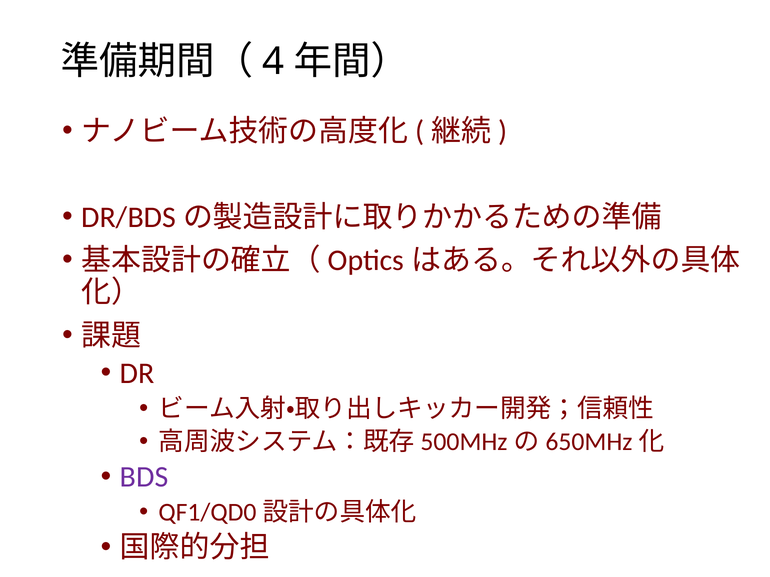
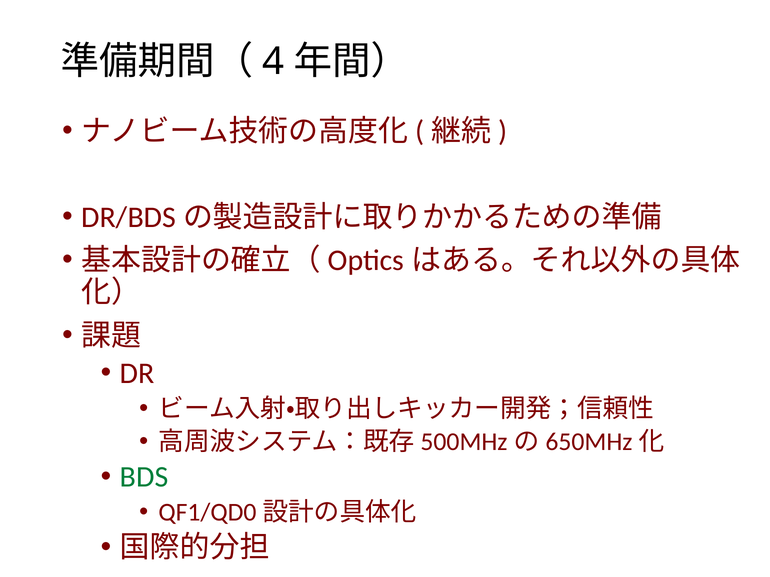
BDS colour: purple -> green
